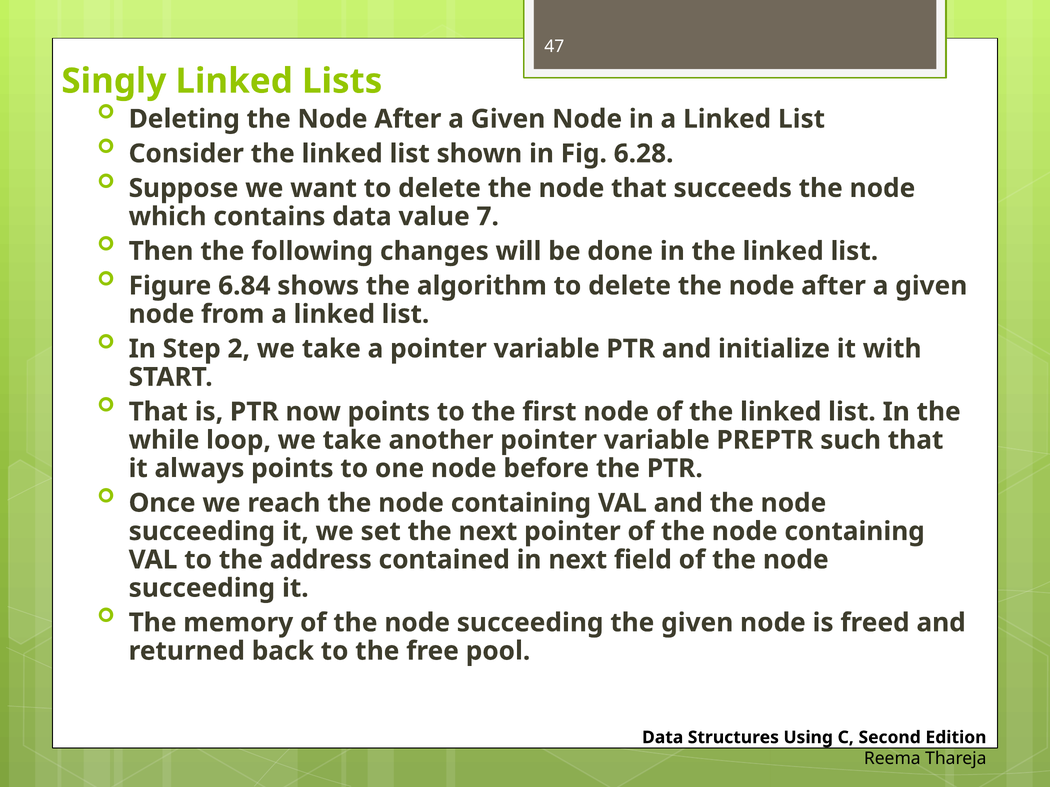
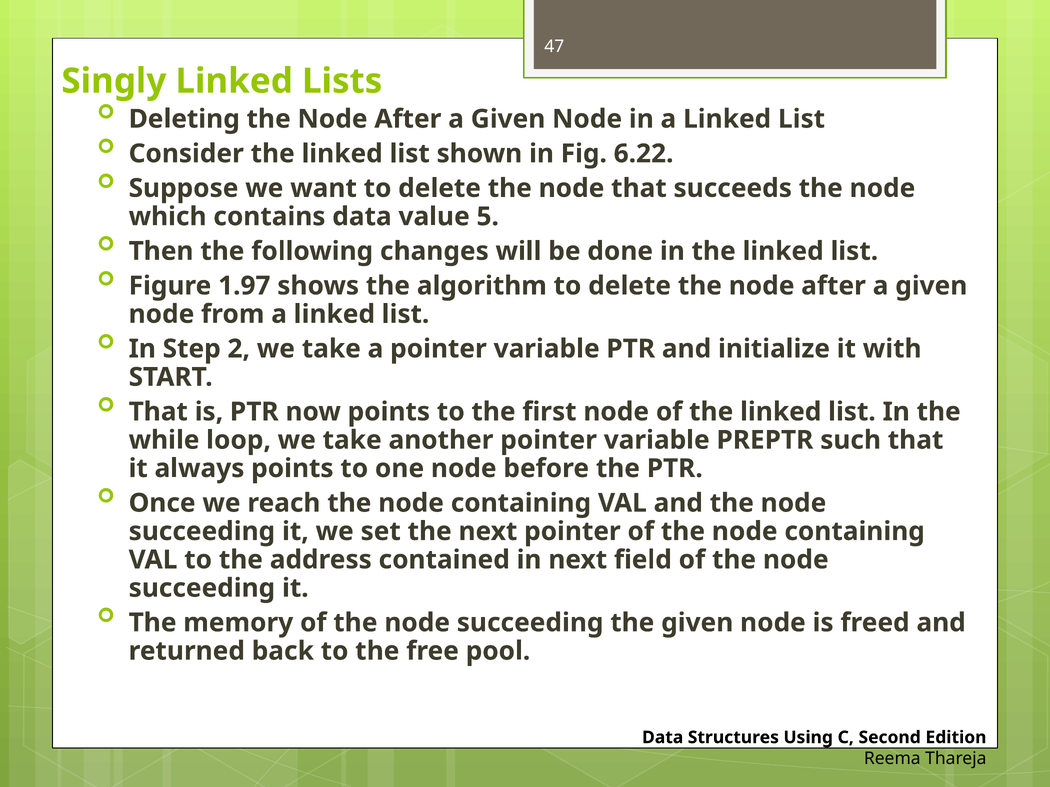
6.28: 6.28 -> 6.22
7: 7 -> 5
6.84: 6.84 -> 1.97
